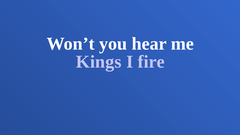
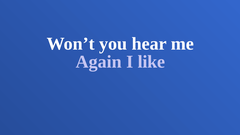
Kings: Kings -> Again
fire: fire -> like
